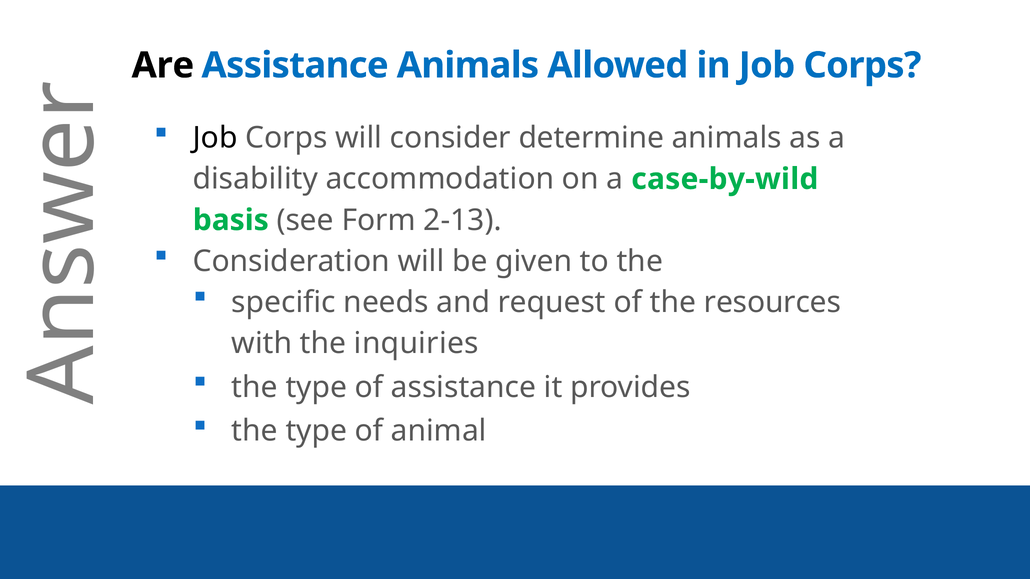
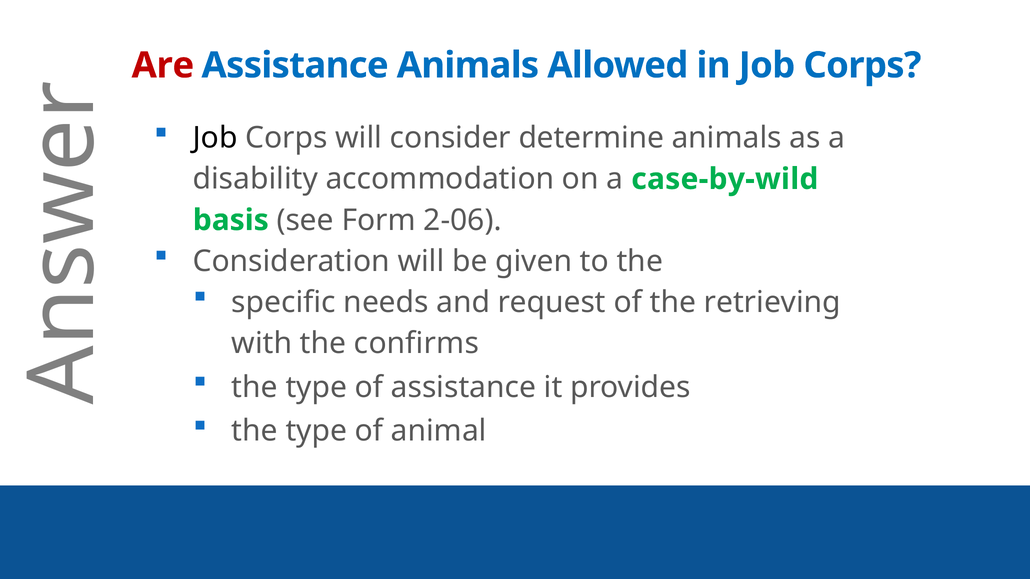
Are colour: black -> red
2-13: 2-13 -> 2-06
resources: resources -> retrieving
inquiries: inquiries -> confirms
